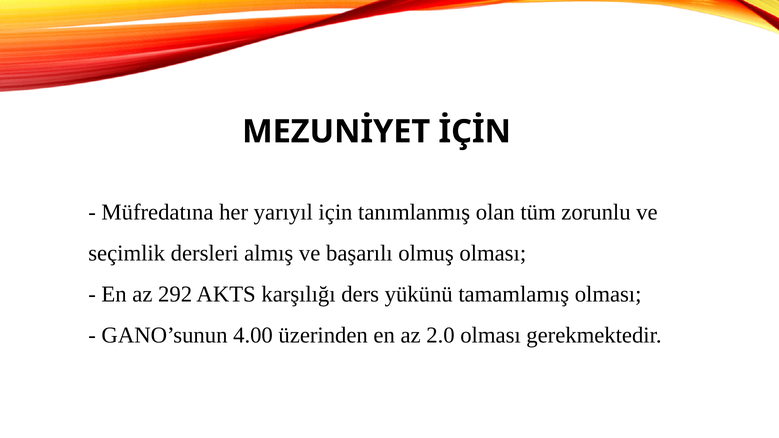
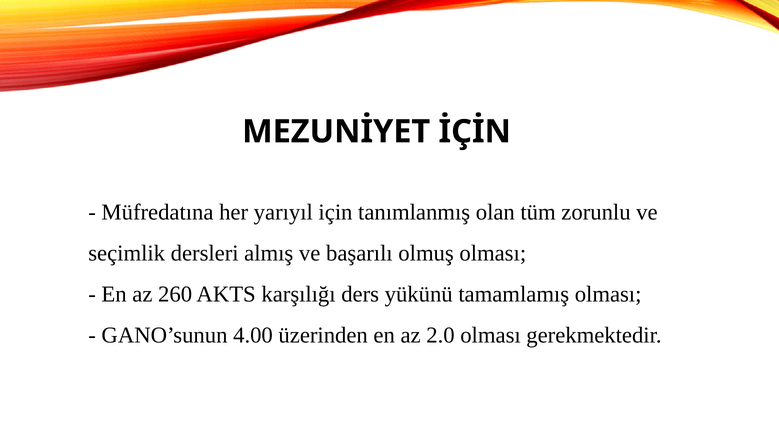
292: 292 -> 260
